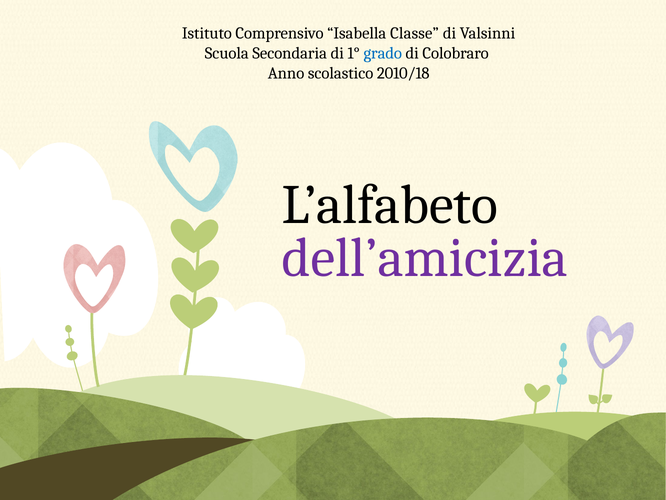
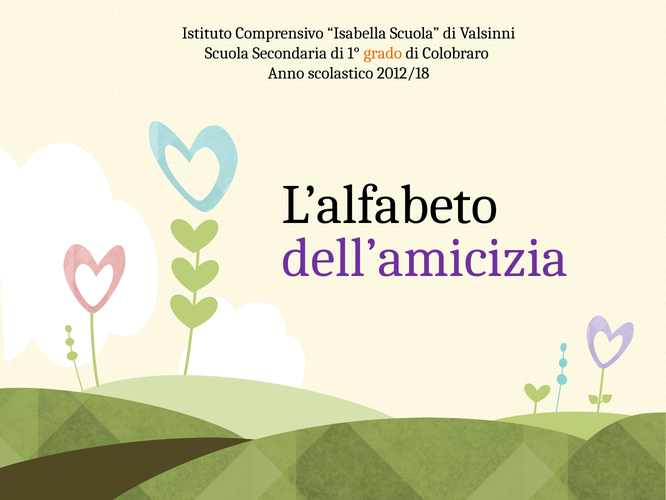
Isabella Classe: Classe -> Scuola
grado colour: blue -> orange
2010/18: 2010/18 -> 2012/18
